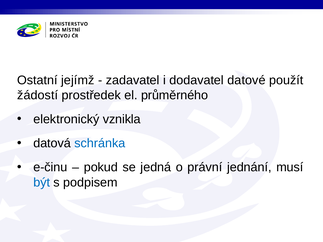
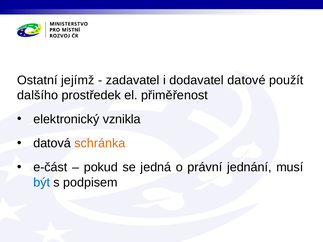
žádostí: žádostí -> dalšího
průměrného: průměrného -> přiměřenost
schránka colour: blue -> orange
e-činu: e-činu -> e-část
